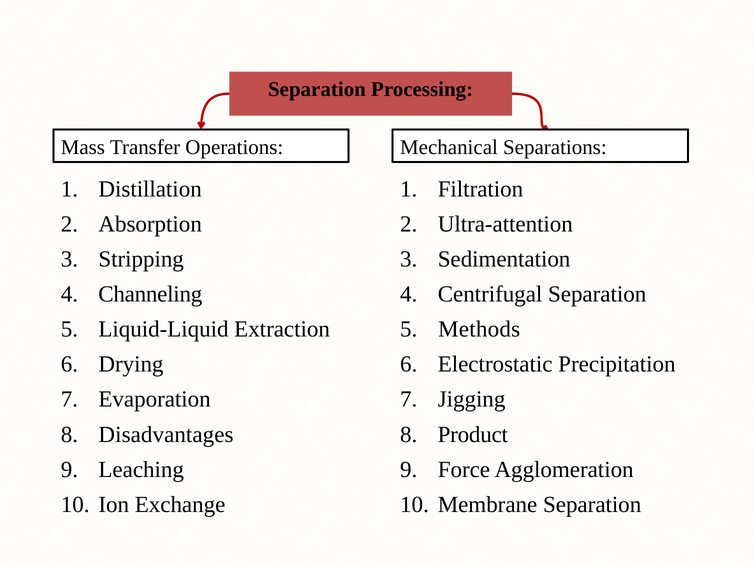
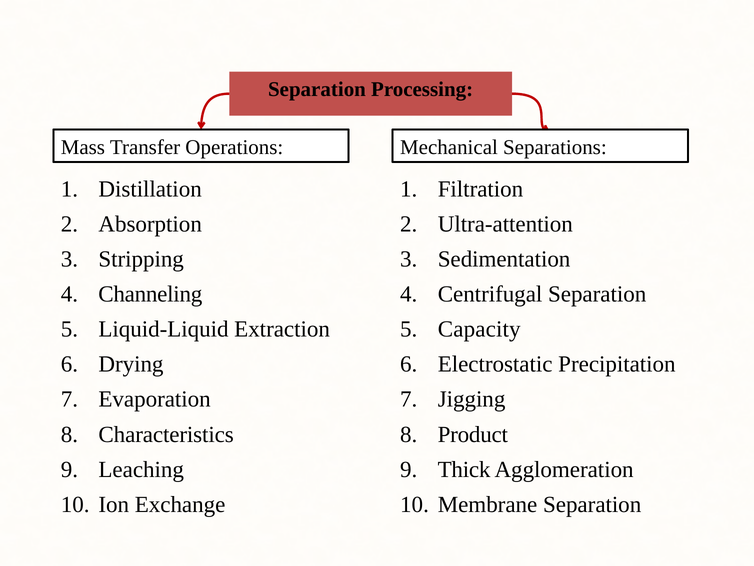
Methods: Methods -> Capacity
Disadvantages: Disadvantages -> Characteristics
Force: Force -> Thick
